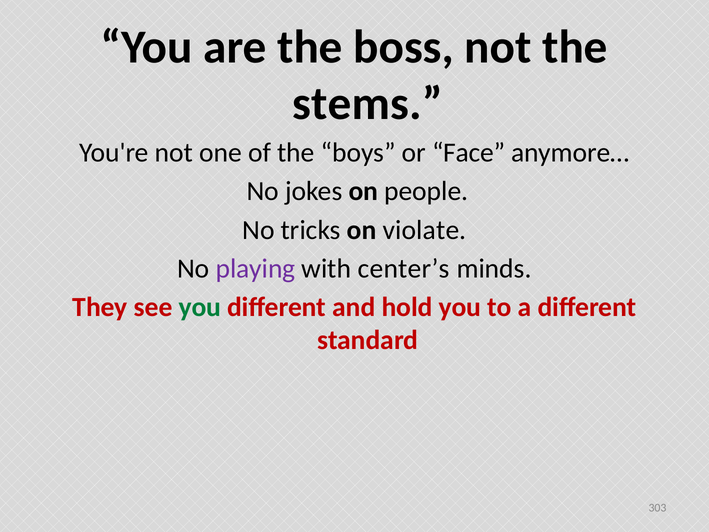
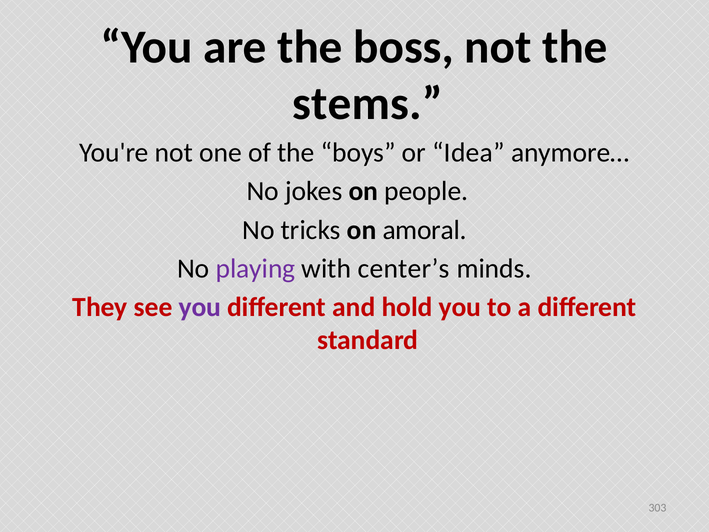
Face: Face -> Idea
violate: violate -> amoral
you at (200, 307) colour: green -> purple
